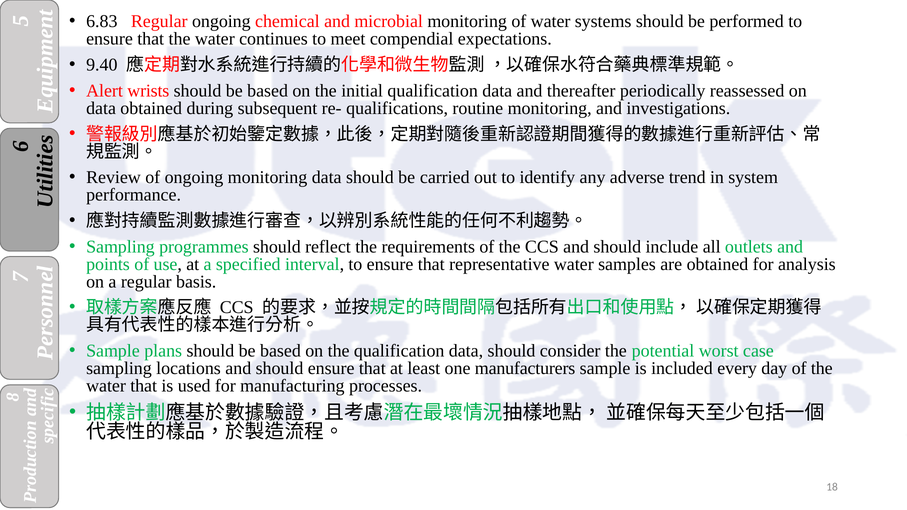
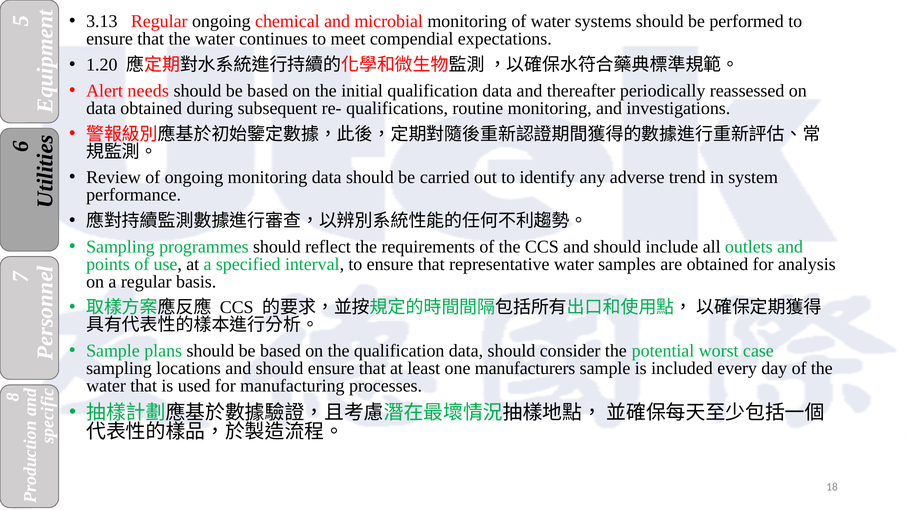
6.83: 6.83 -> 3.13
9.40: 9.40 -> 1.20
wrists: wrists -> needs
